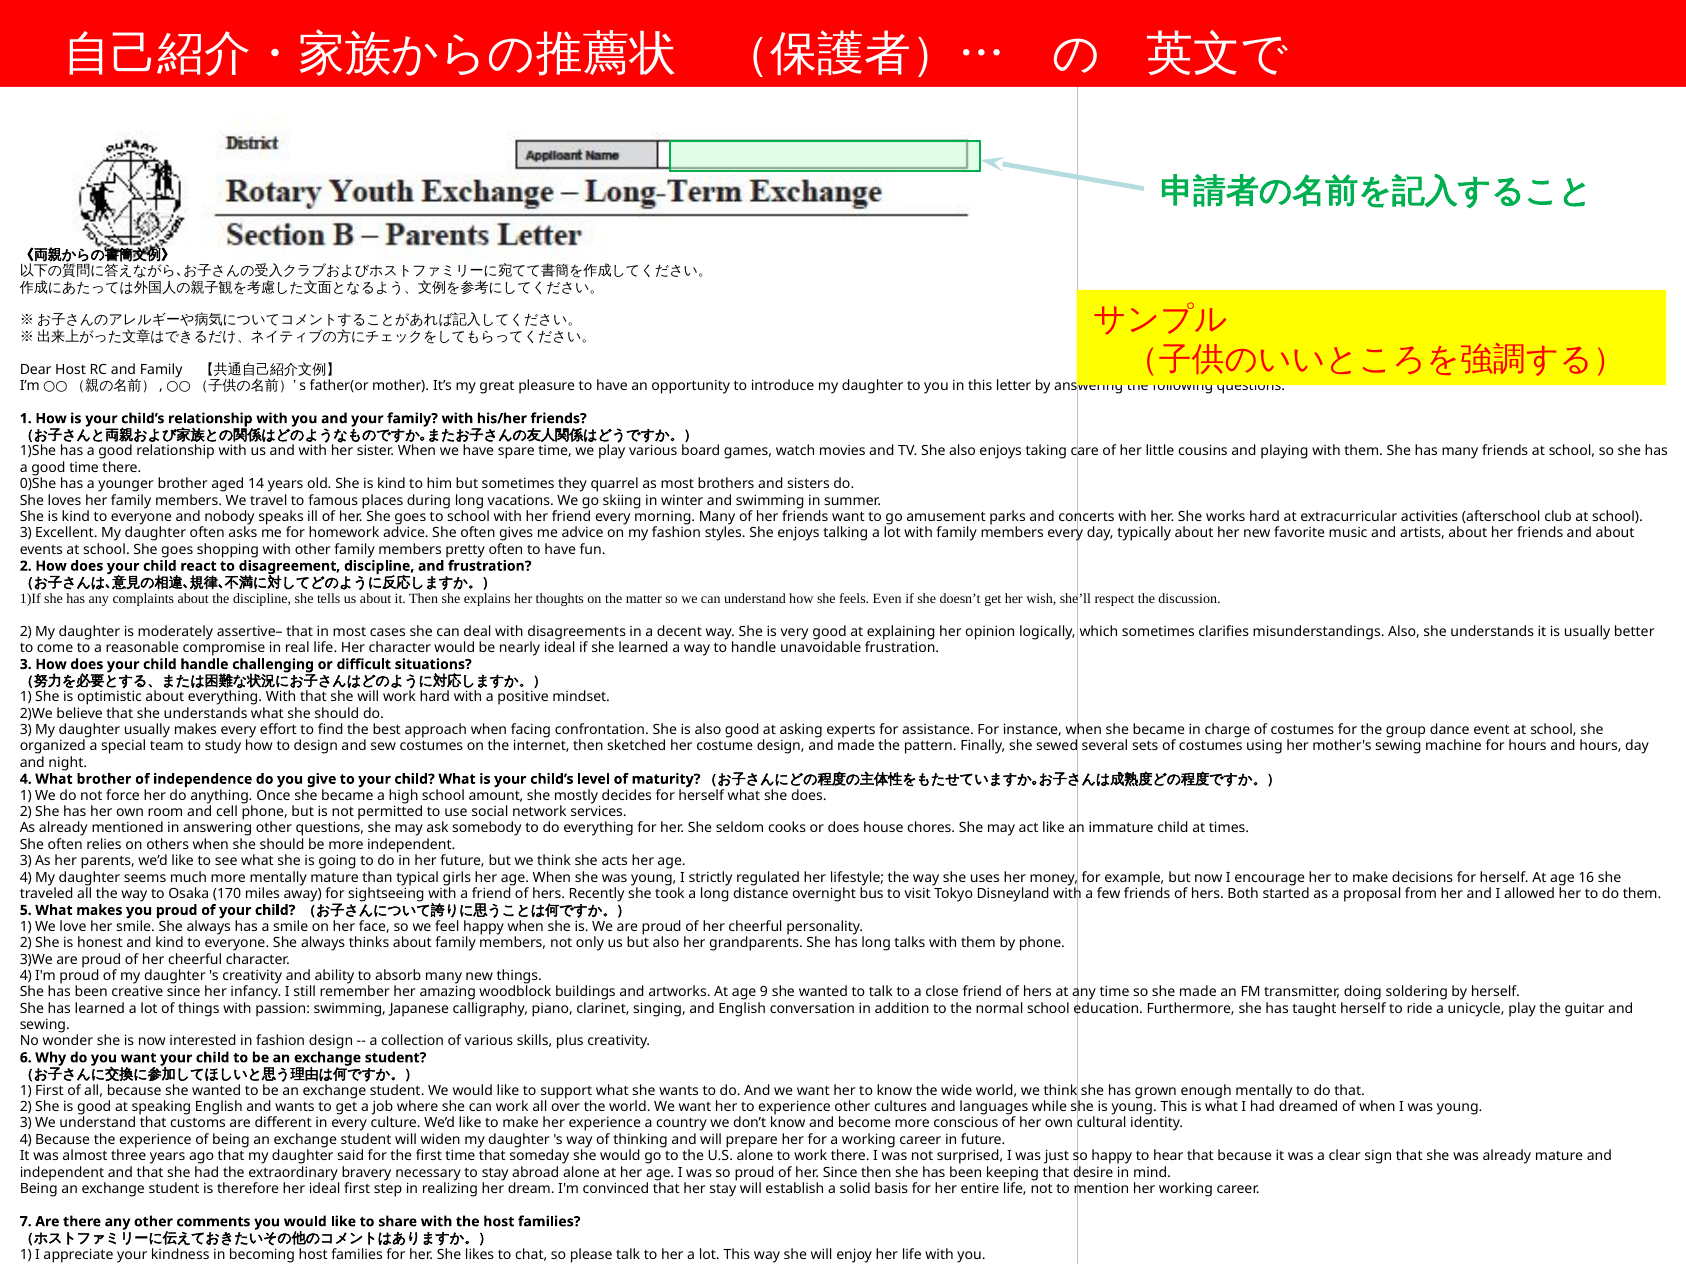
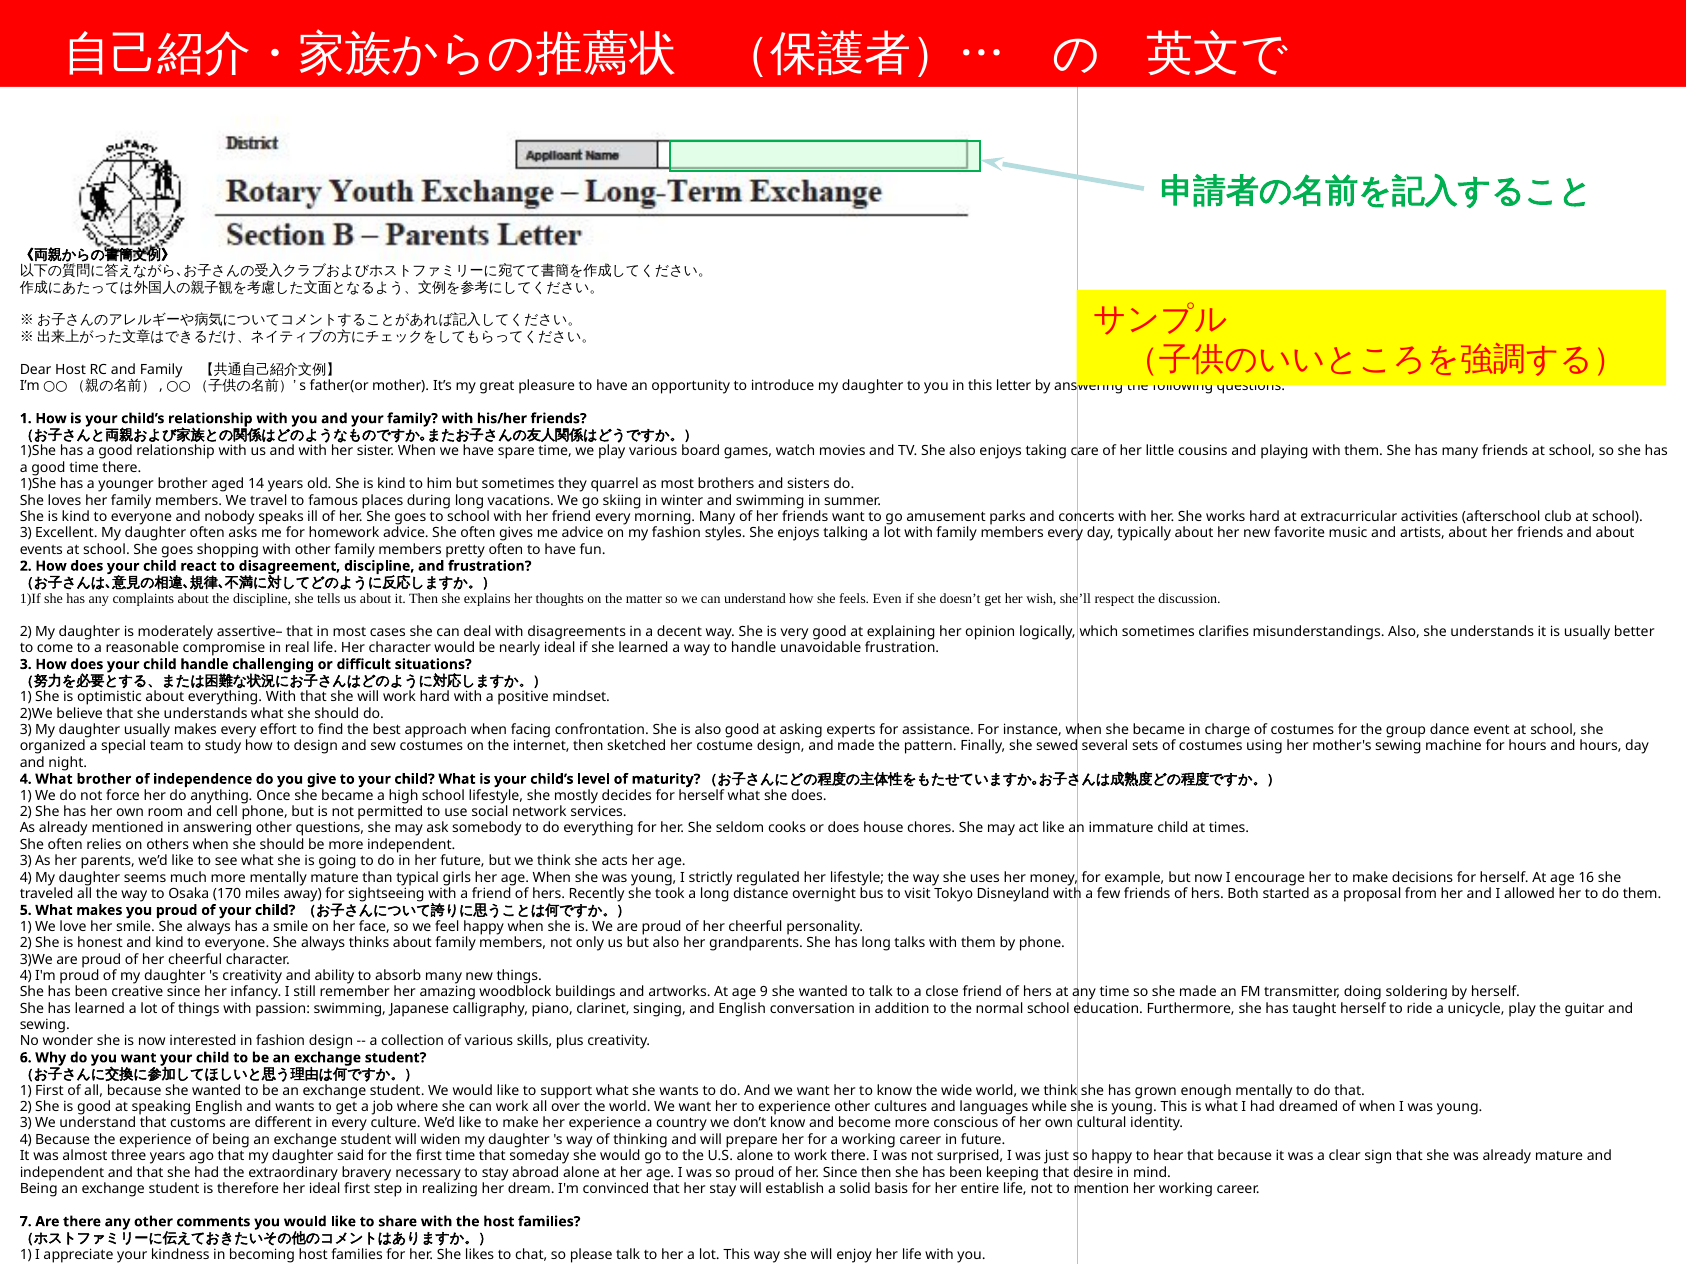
0)She at (38, 484): 0)She -> 1)She
school amount: amount -> lifestyle
